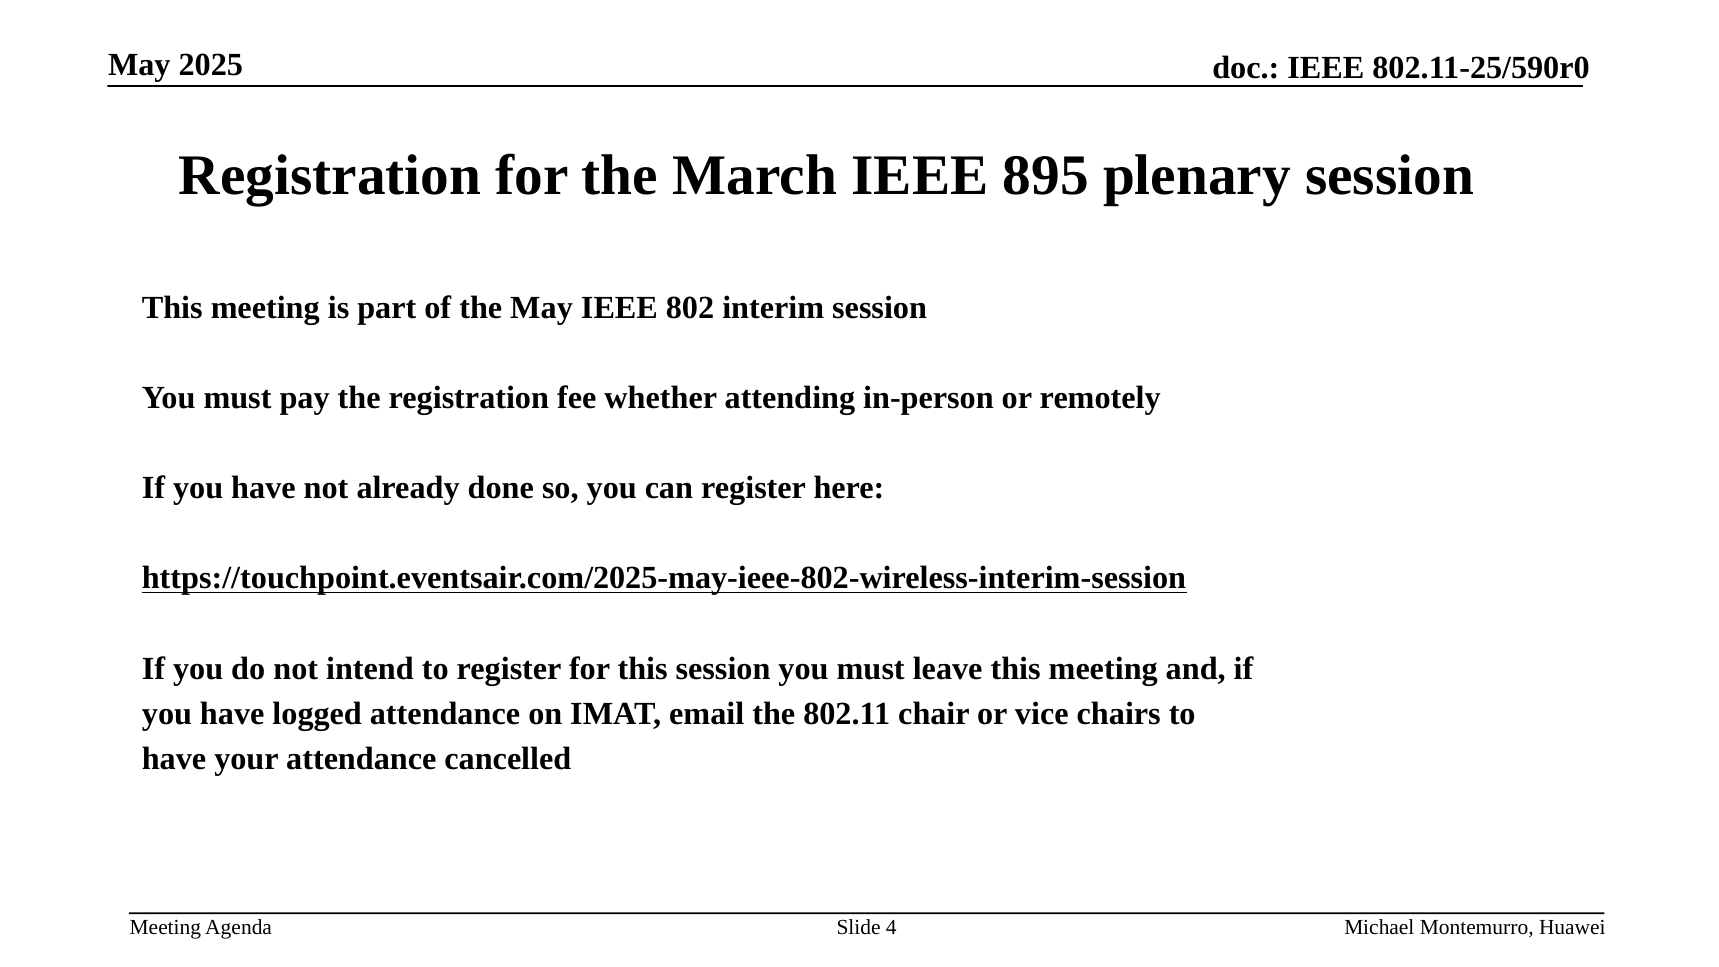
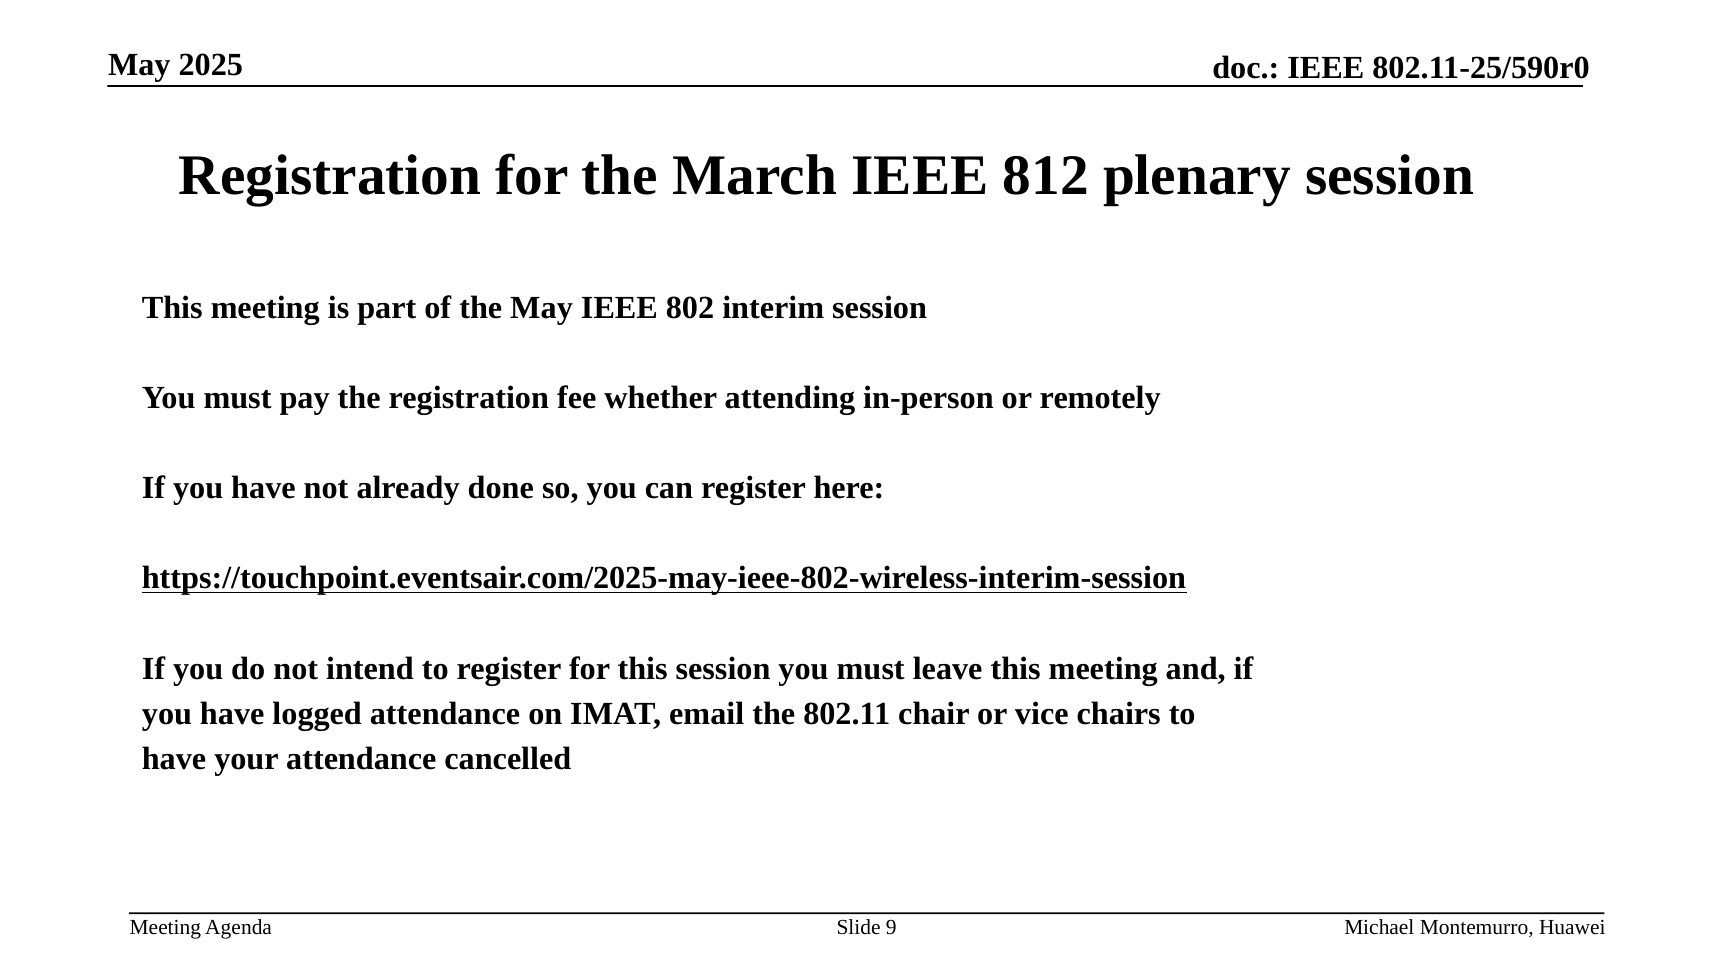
895: 895 -> 812
4: 4 -> 9
